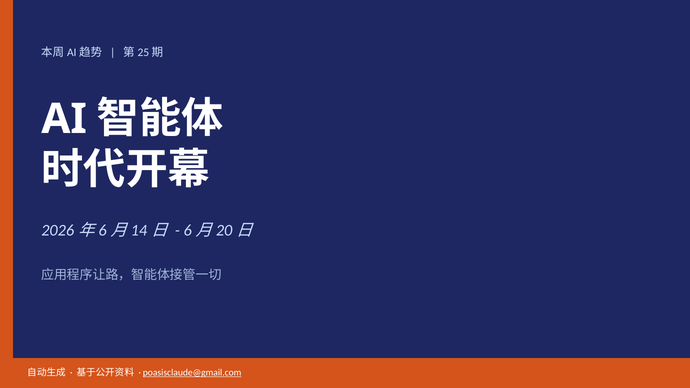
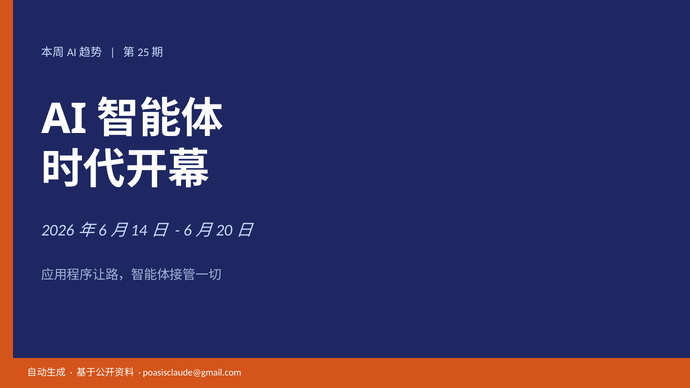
poasisclaude@gmail.com underline: present -> none
